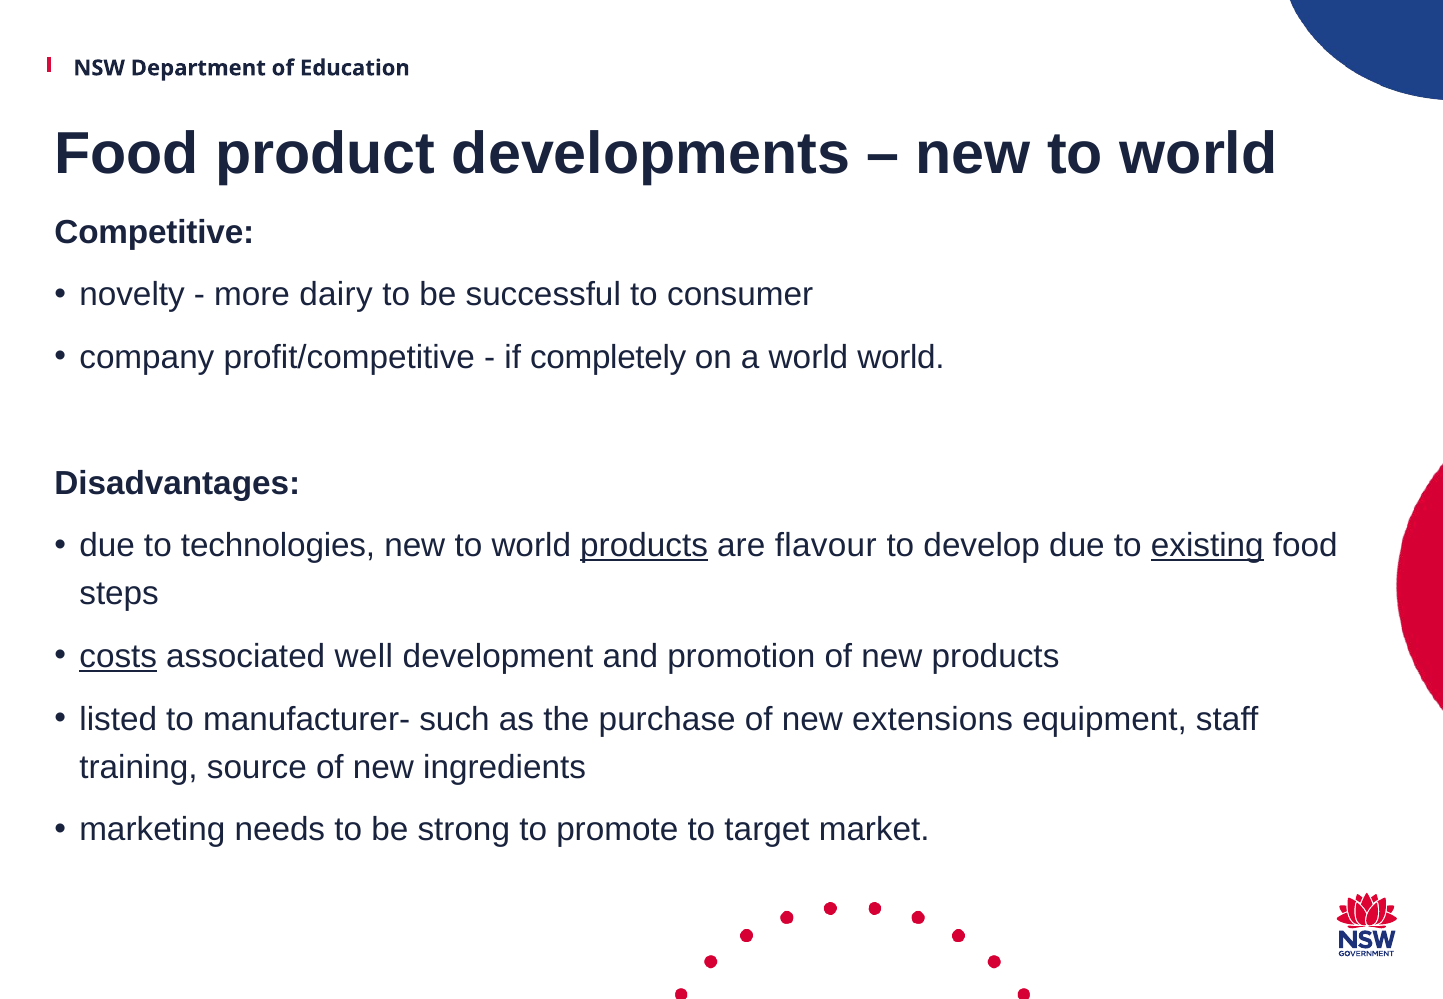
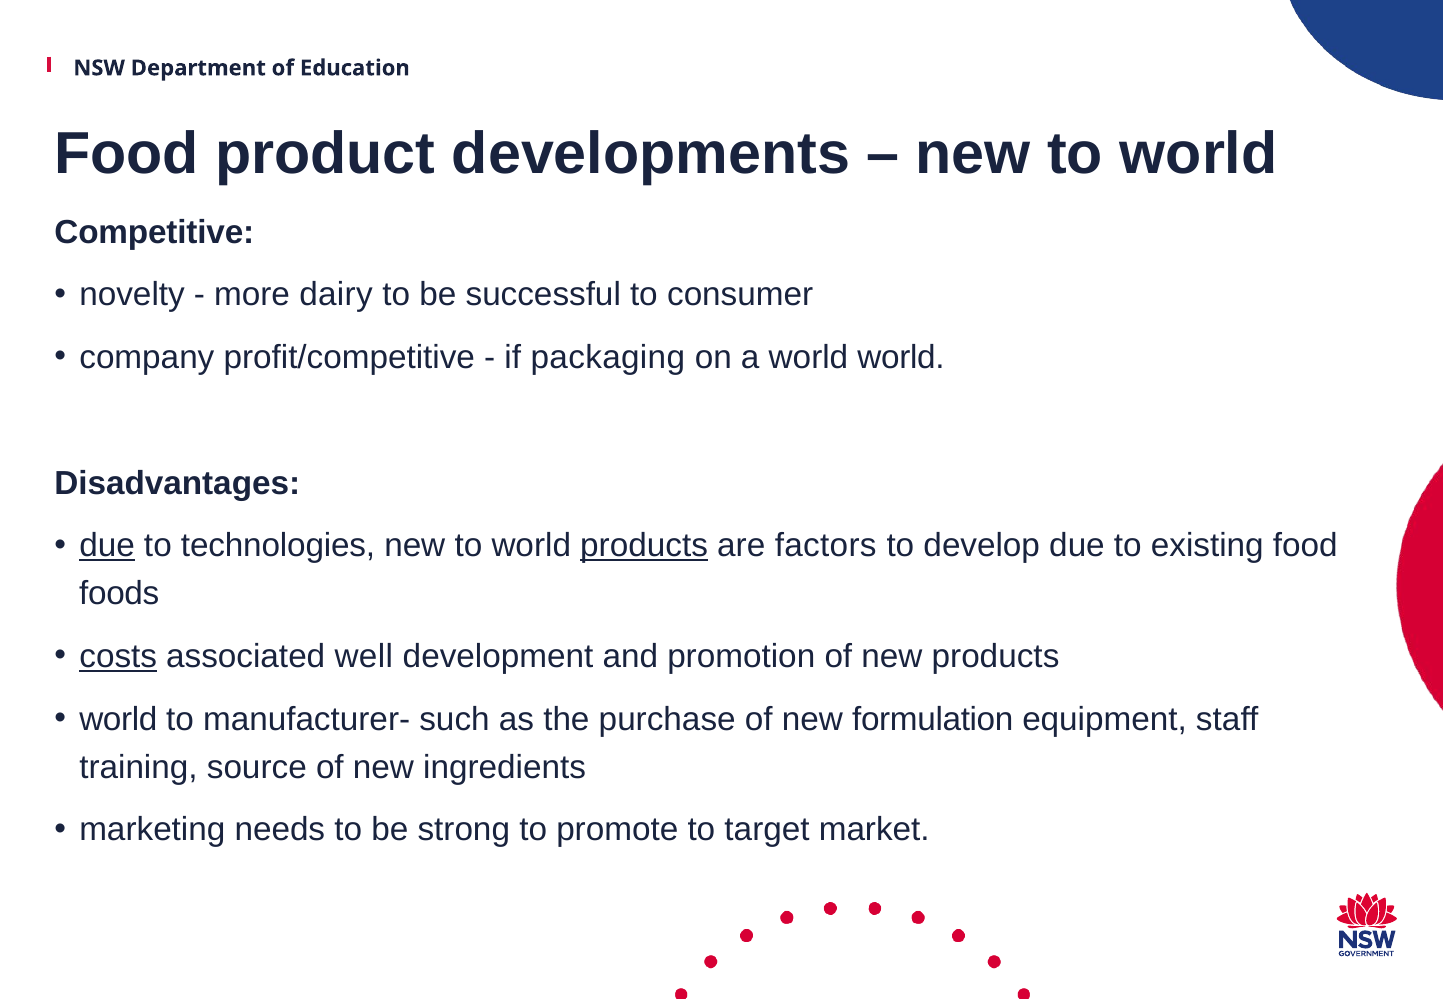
completely: completely -> packaging
due at (107, 546) underline: none -> present
flavour: flavour -> factors
existing underline: present -> none
steps: steps -> foods
listed at (118, 719): listed -> world
extensions: extensions -> formulation
